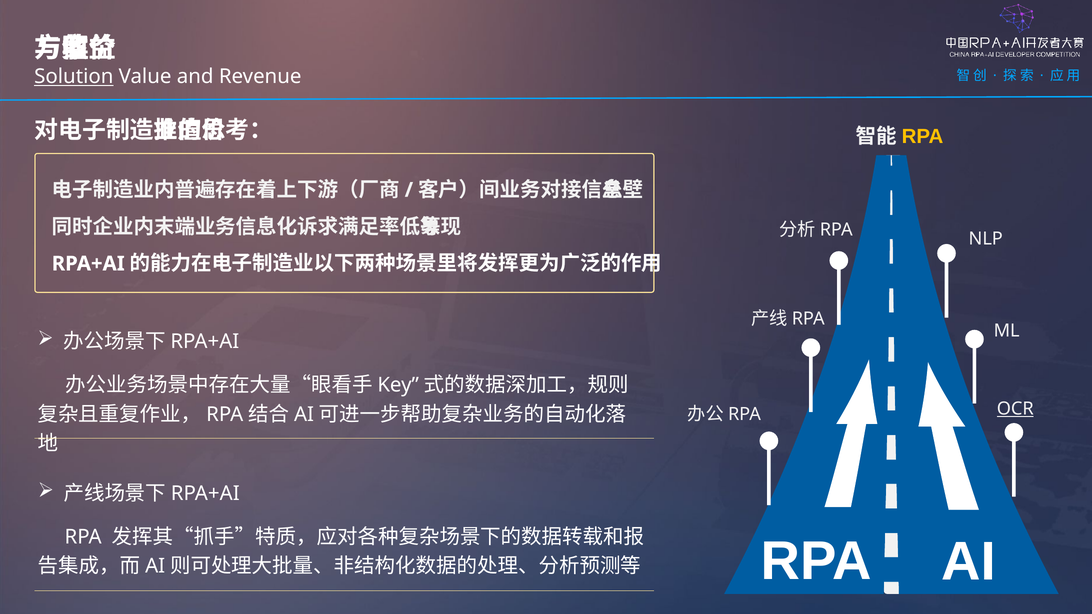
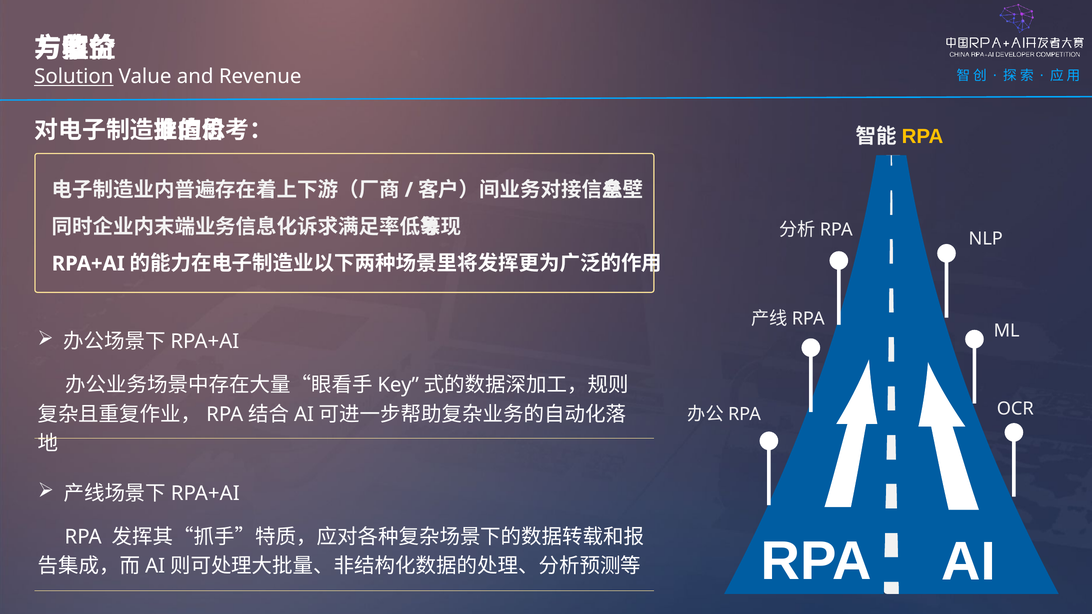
OCR underline: present -> none
